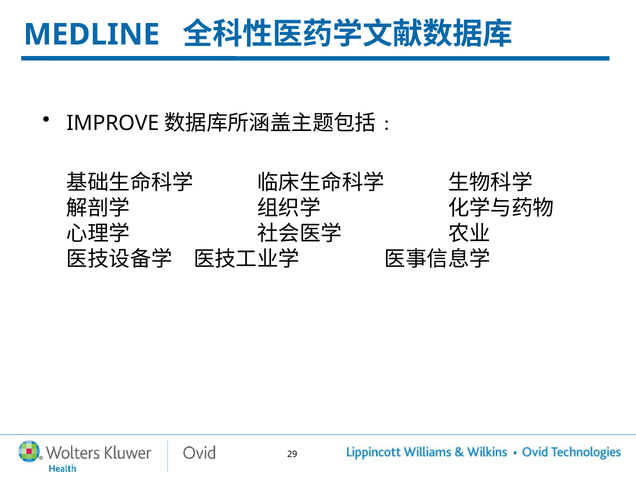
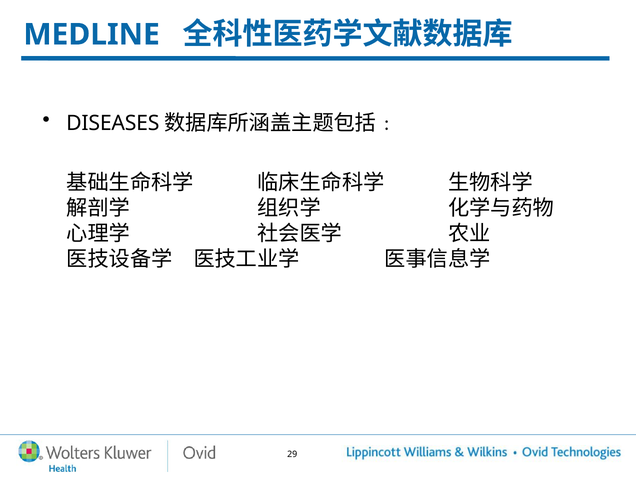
IMPROVE: IMPROVE -> DISEASES
